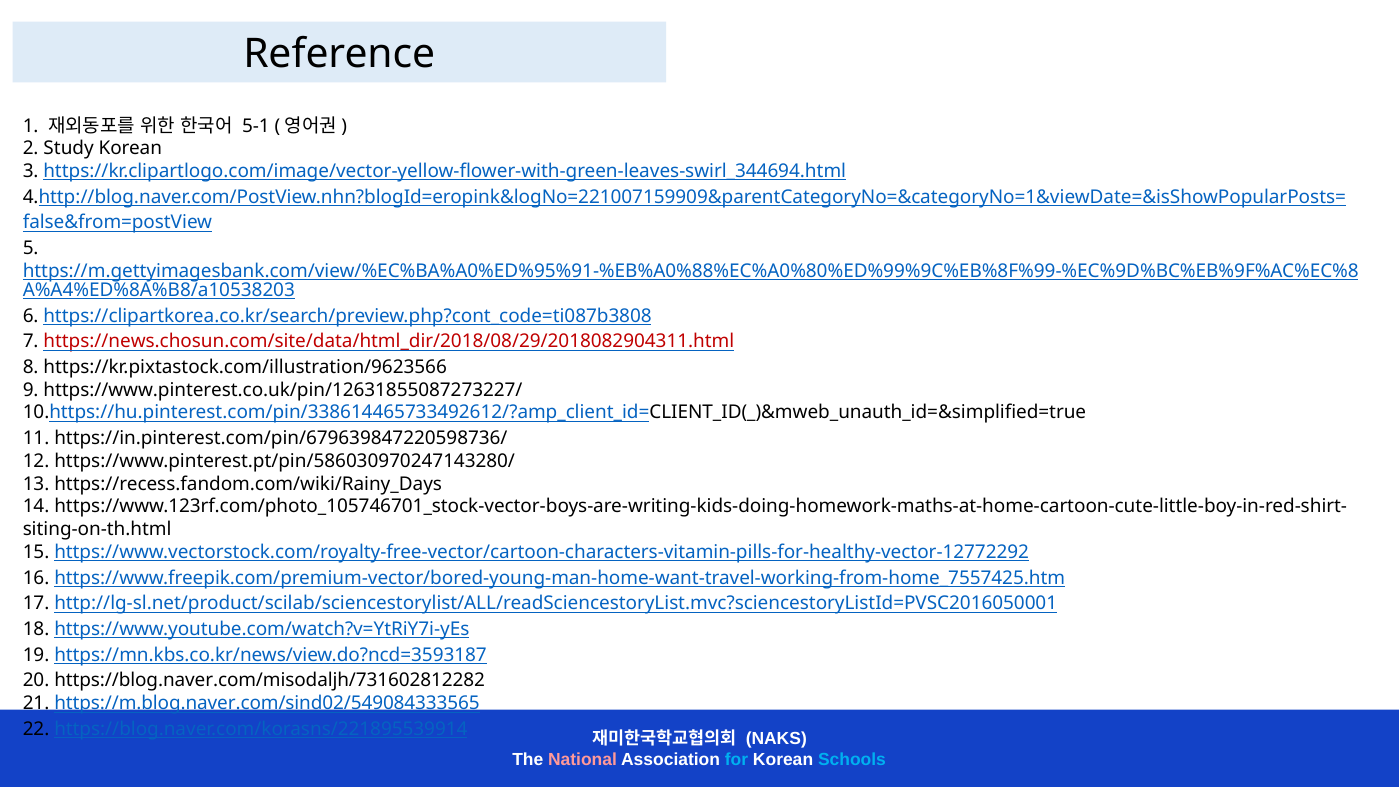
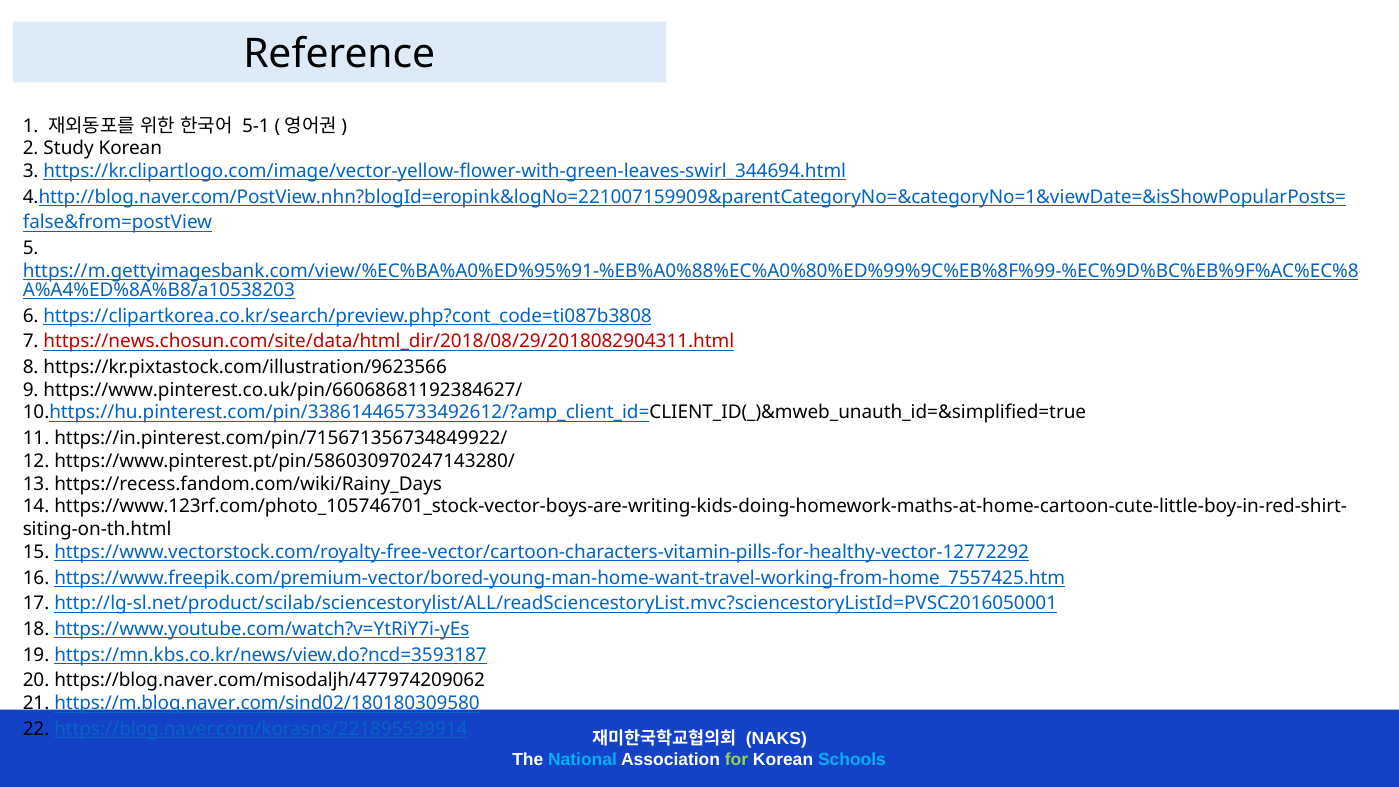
https://www.pinterest.co.uk/pin/12631855087273227/: https://www.pinterest.co.uk/pin/12631855087273227/ -> https://www.pinterest.co.uk/pin/66068681192384627/
https://in.pinterest.com/pin/679639847220598736/: https://in.pinterest.com/pin/679639847220598736/ -> https://in.pinterest.com/pin/715671356734849922/
https://blog.naver.com/misodaljh/731602812282: https://blog.naver.com/misodaljh/731602812282 -> https://blog.naver.com/misodaljh/477974209062
https://m.blog.naver.com/sind02/549084333565: https://m.blog.naver.com/sind02/549084333565 -> https://m.blog.naver.com/sind02/180180309580
National colour: pink -> light blue
for colour: light blue -> light green
